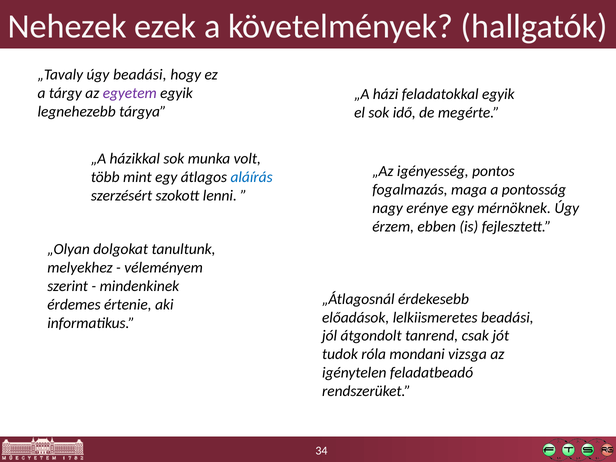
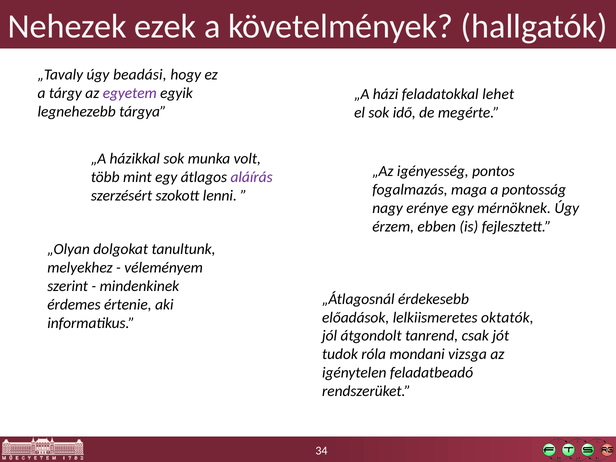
feladatokkal egyik: egyik -> lehet
aláírás colour: blue -> purple
lelkiismeretes beadási: beadási -> oktatók
